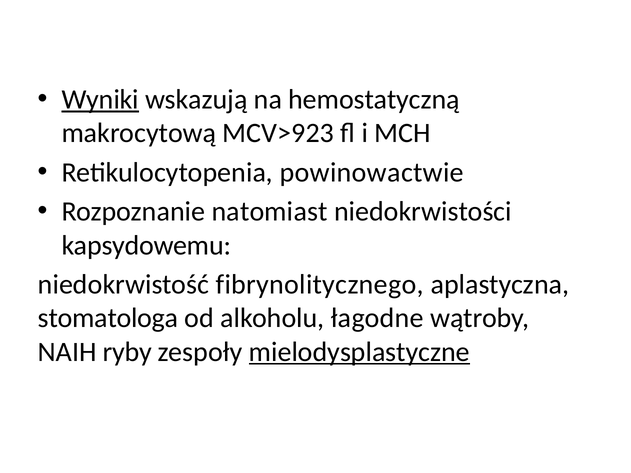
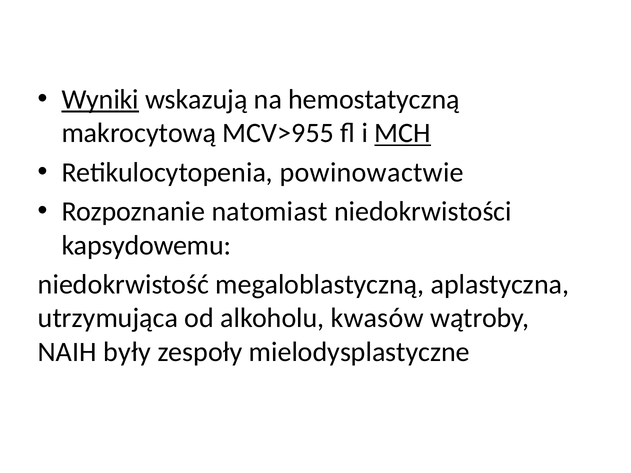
MCV>923: MCV>923 -> MCV>955
MCH underline: none -> present
fibrynolitycznego: fibrynolitycznego -> megaloblastyczną
stomatologa: stomatologa -> utrzymująca
łagodne: łagodne -> kwasów
ryby: ryby -> były
mielodysplastyczne underline: present -> none
